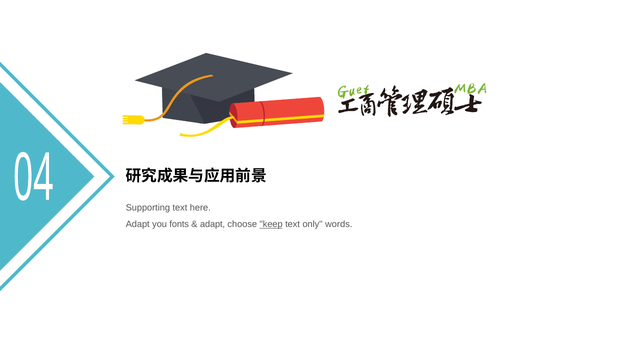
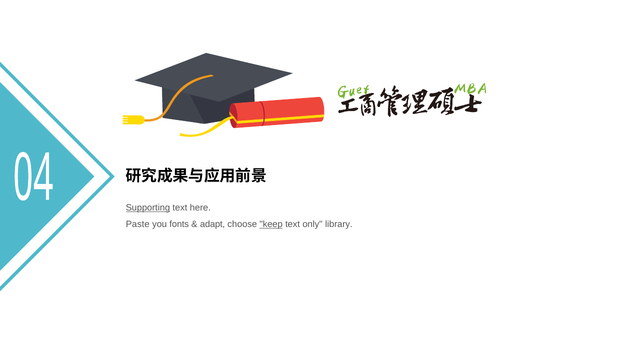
Supporting underline: none -> present
Adapt at (138, 224): Adapt -> Paste
words: words -> library
